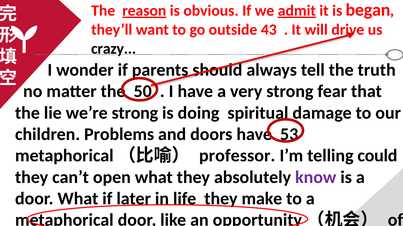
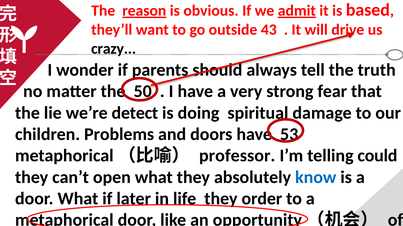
began: began -> based
we’re strong: strong -> detect
know colour: purple -> blue
make: make -> order
